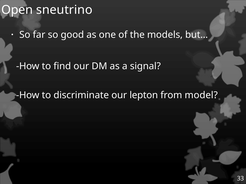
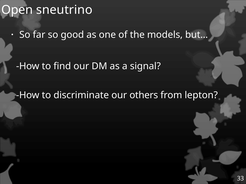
lepton: lepton -> others
model: model -> lepton
